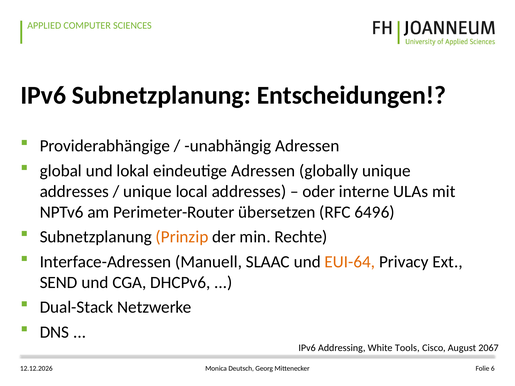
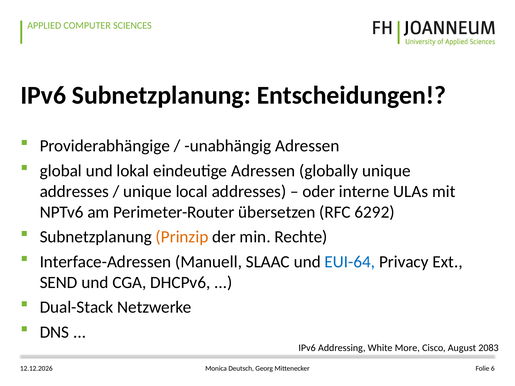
6496: 6496 -> 6292
EUI-64 colour: orange -> blue
Tools: Tools -> More
2067: 2067 -> 2083
